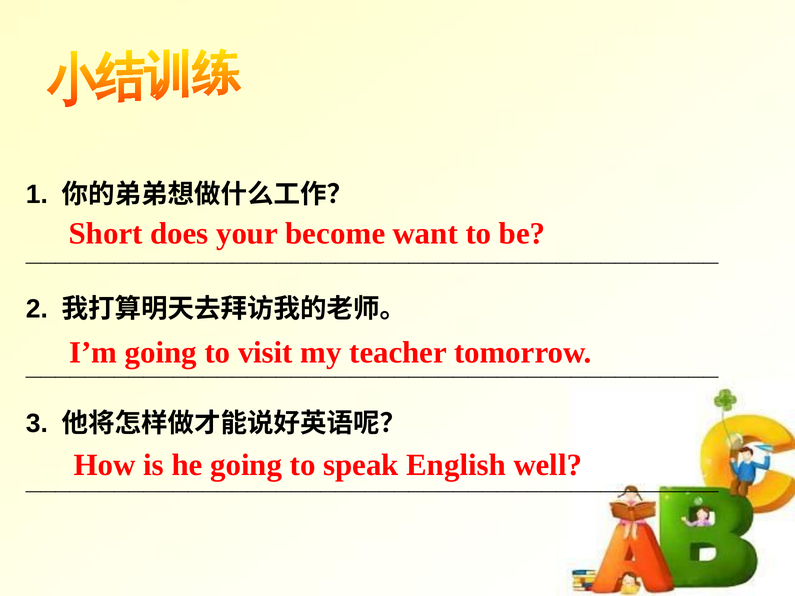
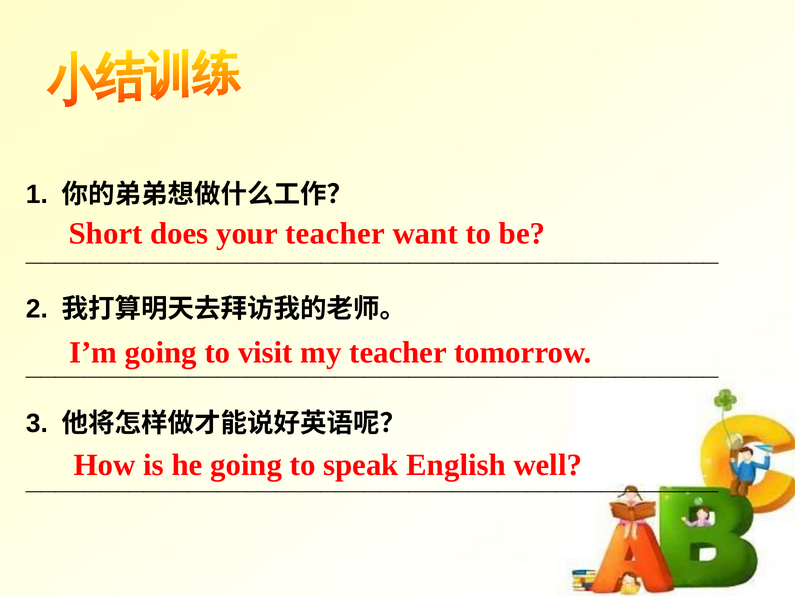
your become: become -> teacher
